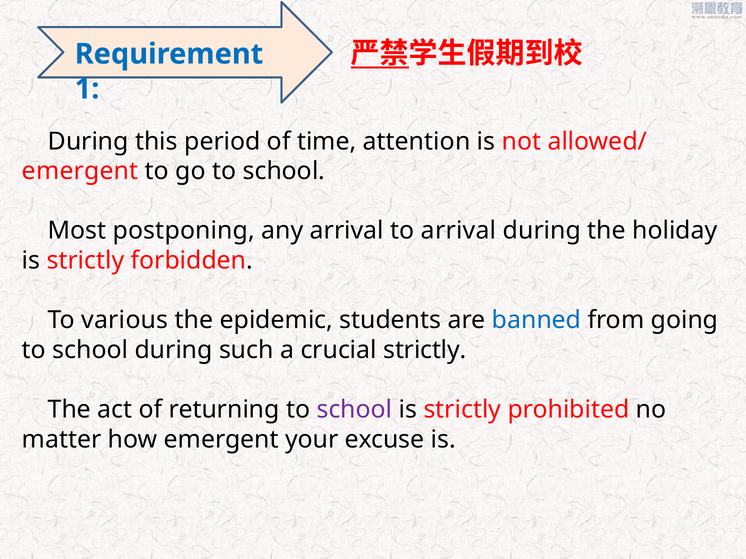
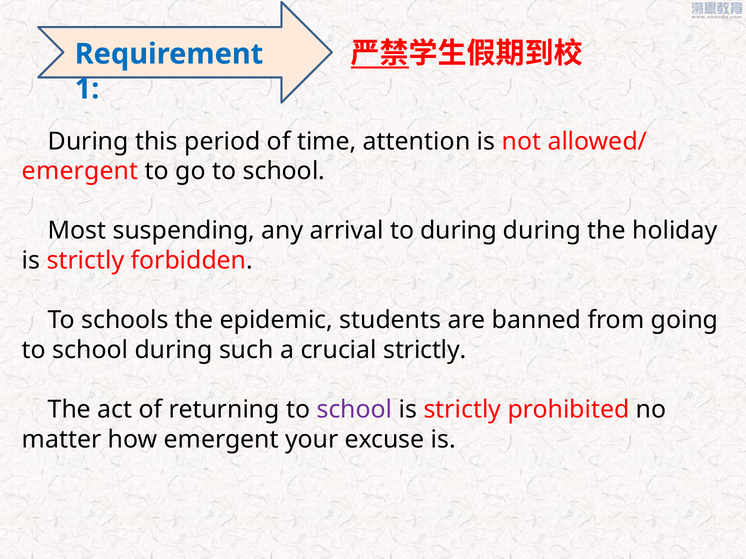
postponing: postponing -> suspending
to arrival: arrival -> during
various: various -> schools
banned colour: blue -> black
